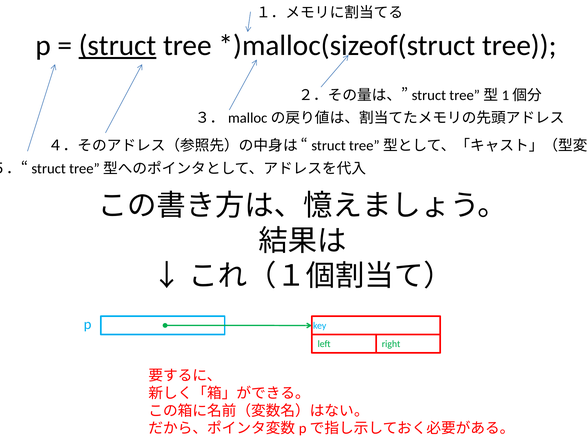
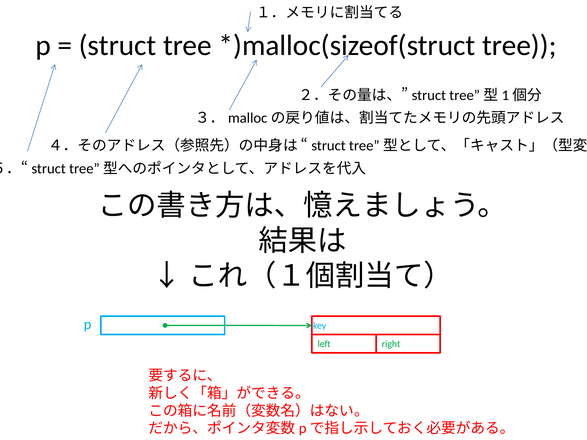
struct at (118, 45) underline: present -> none
